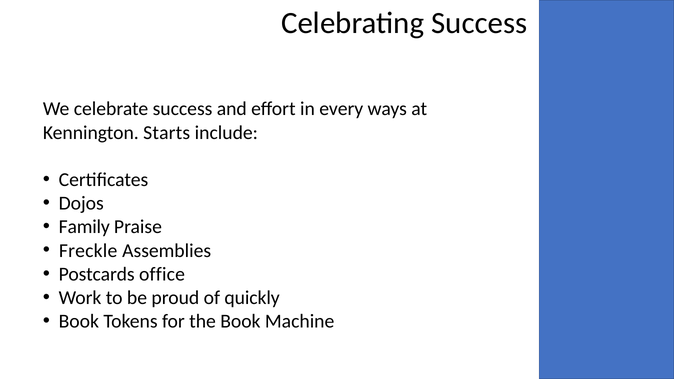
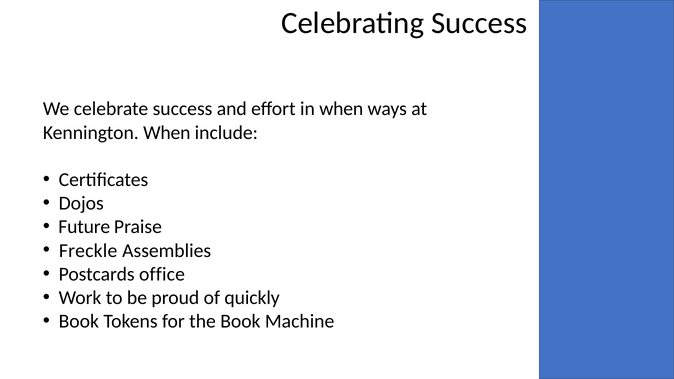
in every: every -> when
Kennington Starts: Starts -> When
Family: Family -> Future
